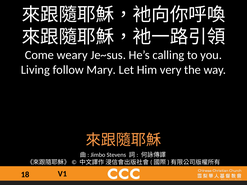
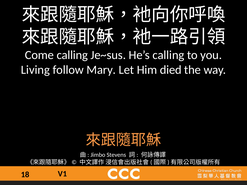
Come weary: weary -> calling
very: very -> died
